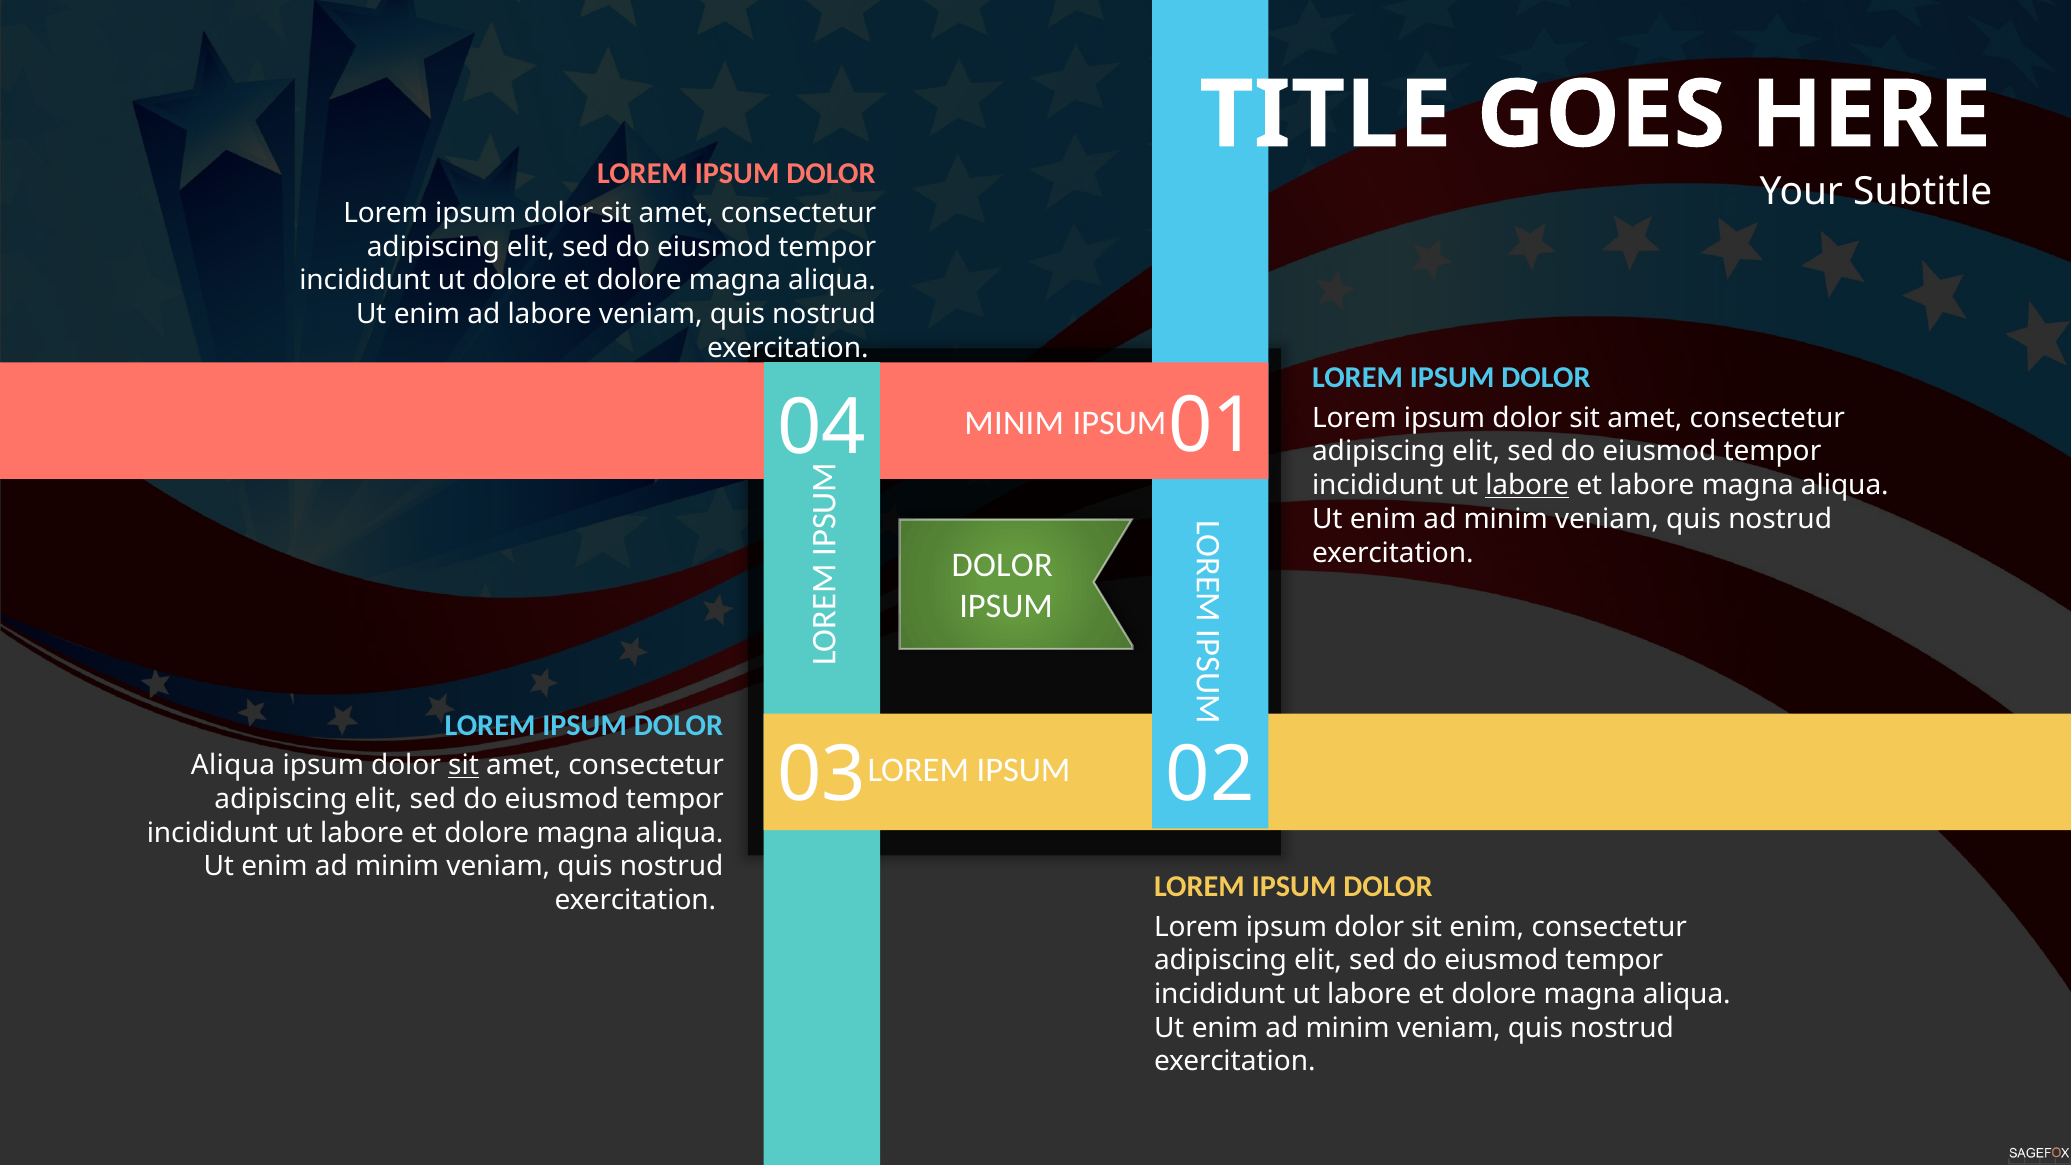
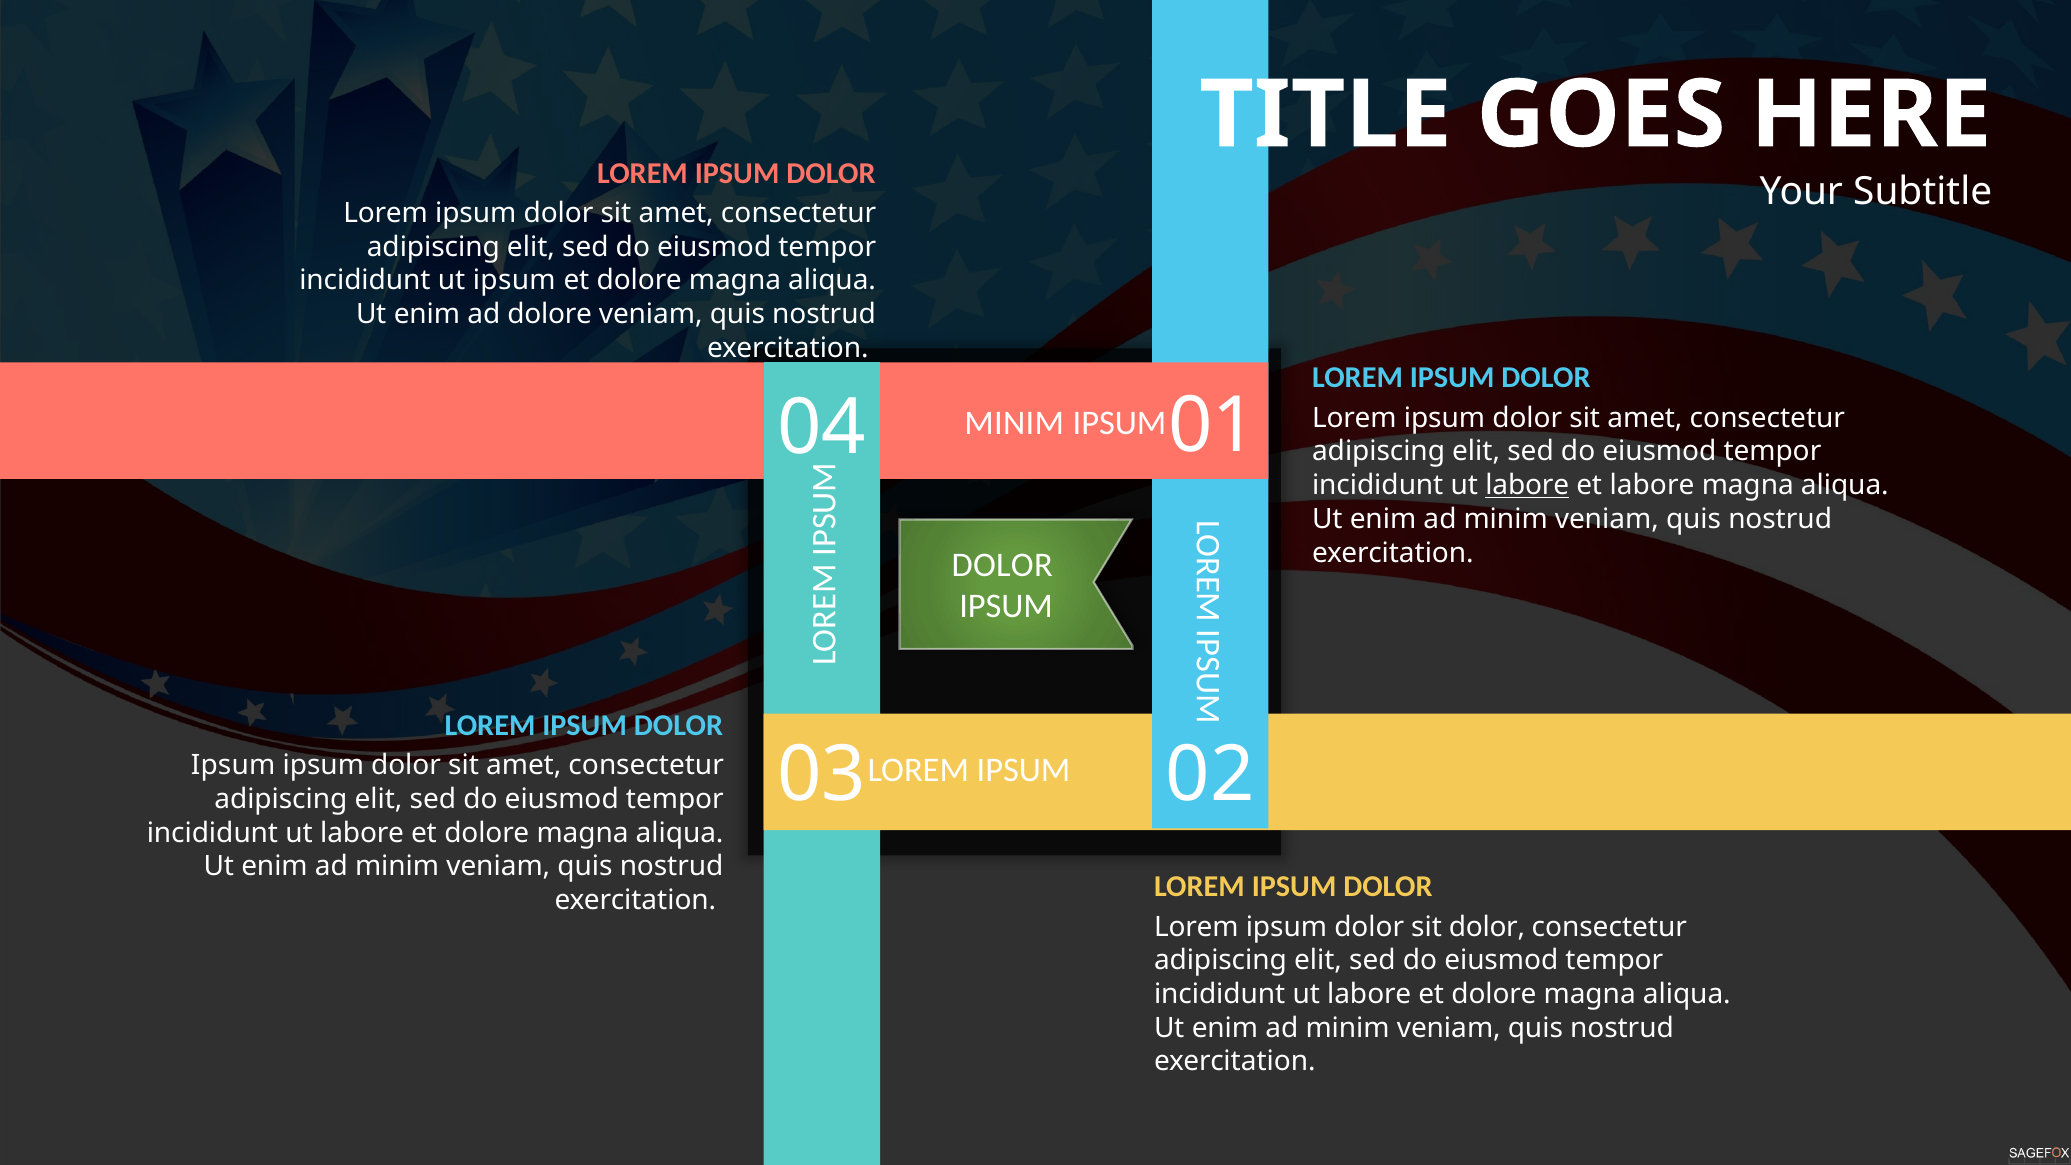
ut dolore: dolore -> ipsum
ad labore: labore -> dolore
Aliqua at (233, 765): Aliqua -> Ipsum
sit at (464, 765) underline: present -> none
sit enim: enim -> dolor
